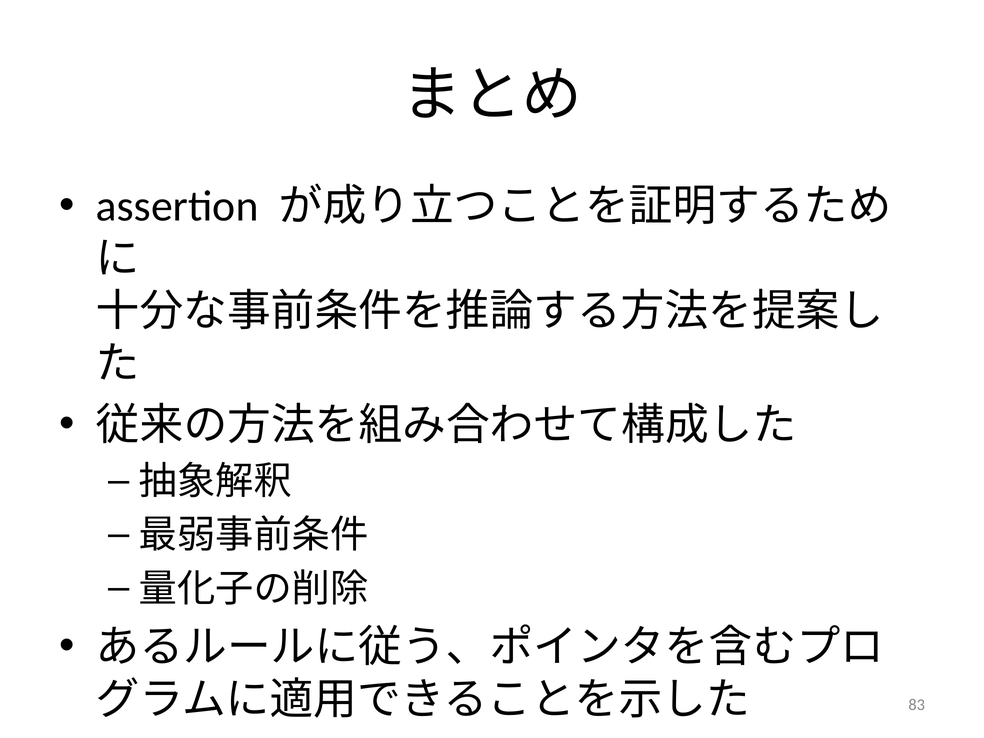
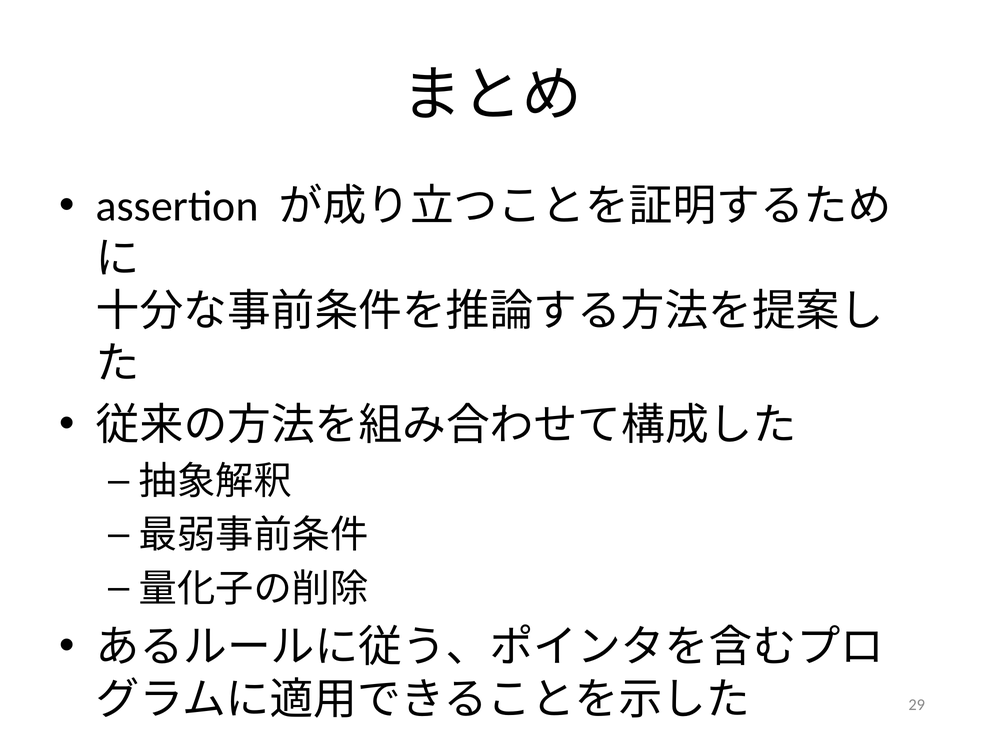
83: 83 -> 29
